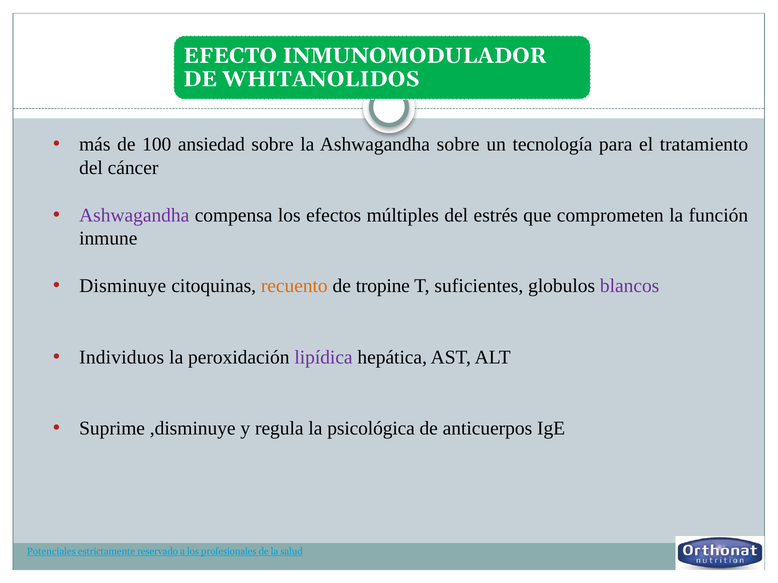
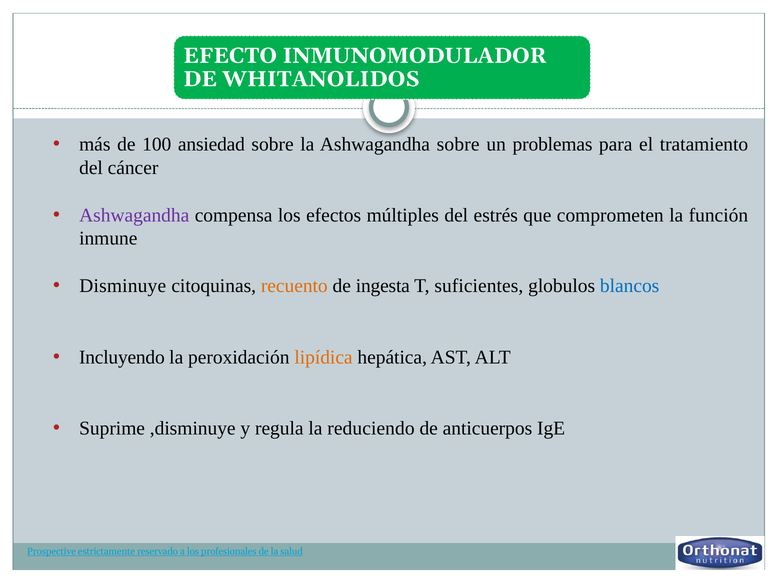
tecnología: tecnología -> problemas
tropine: tropine -> ingesta
blancos colour: purple -> blue
Individuos: Individuos -> Incluyendo
lipídica colour: purple -> orange
psicológica: psicológica -> reduciendo
Potenciales: Potenciales -> Prospective
